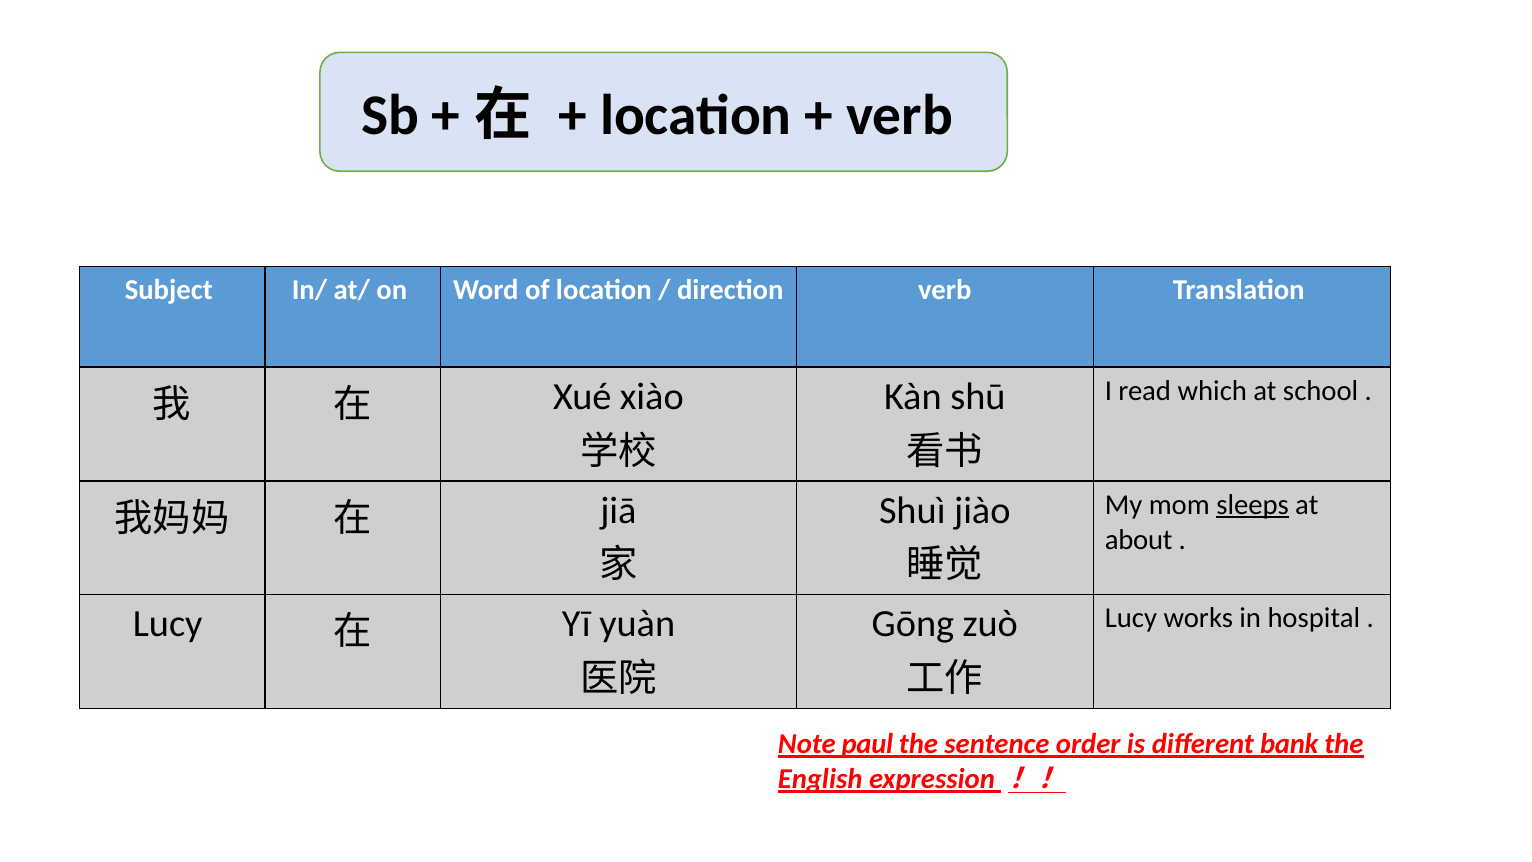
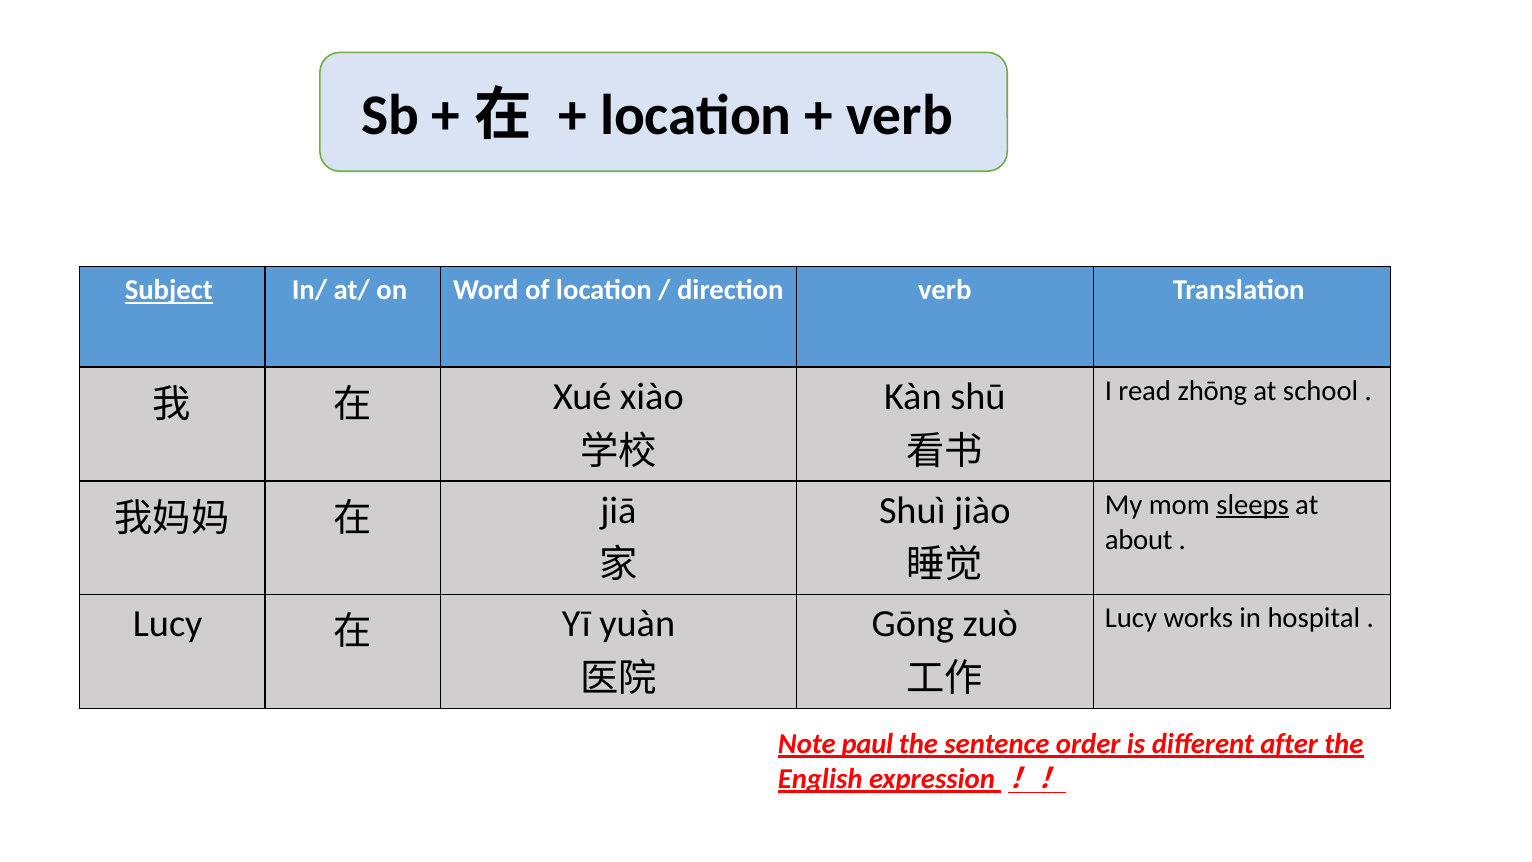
Subject underline: none -> present
which: which -> zhōng
bank: bank -> after
